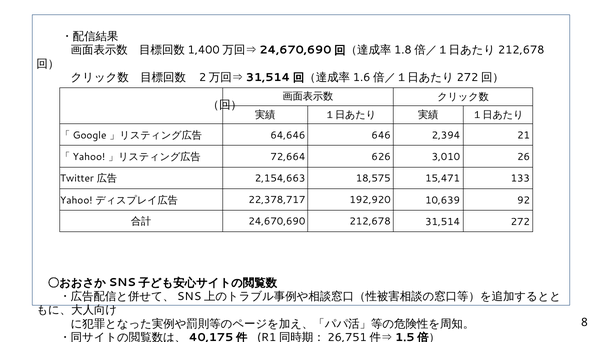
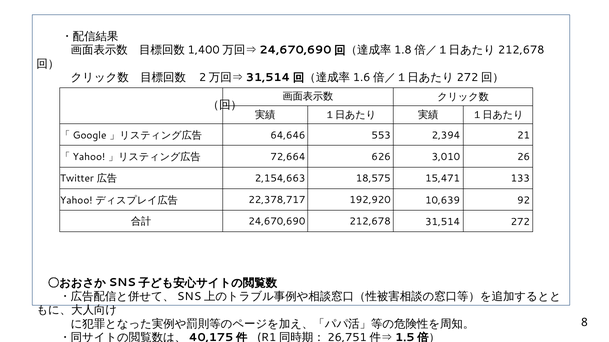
646: 646 -> 553
